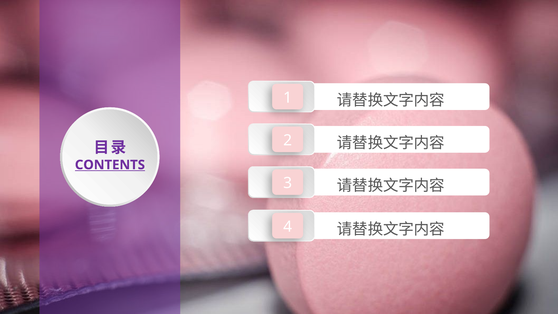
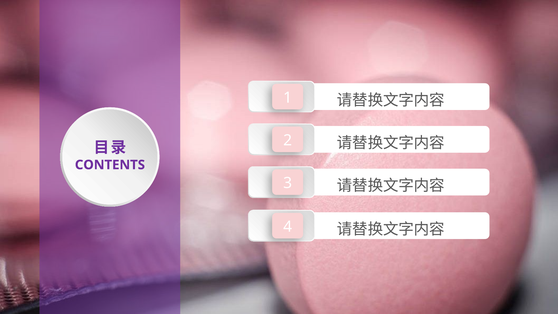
CONTENTS underline: present -> none
